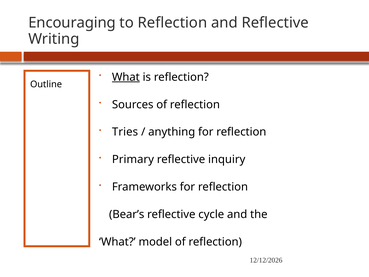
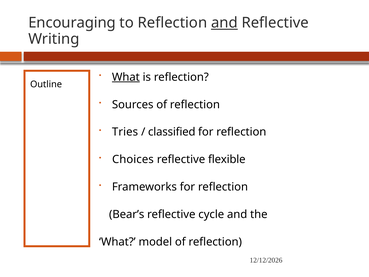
and at (224, 23) underline: none -> present
anything: anything -> classified
Primary: Primary -> Choices
inquiry: inquiry -> flexible
